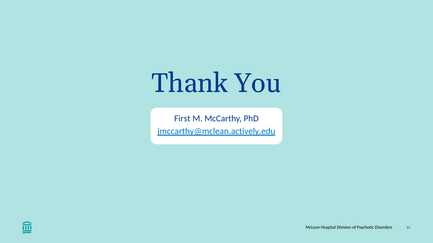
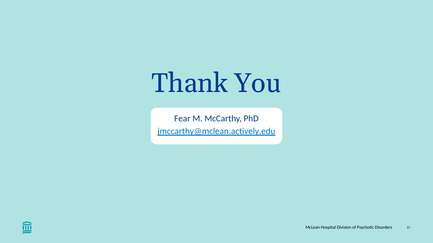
First: First -> Fear
